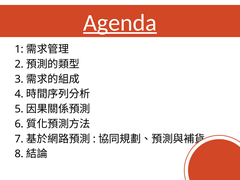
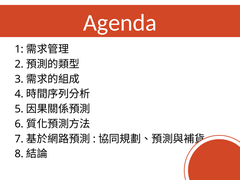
Agenda underline: present -> none
